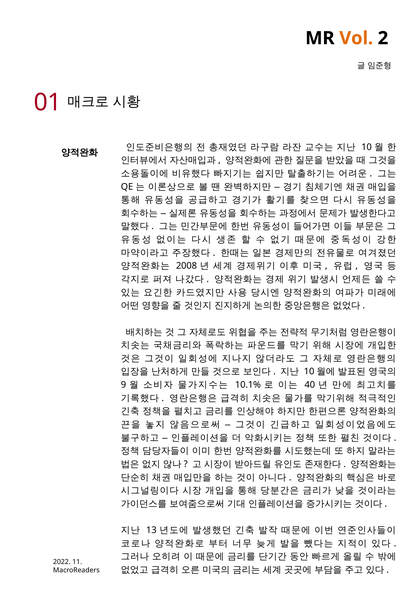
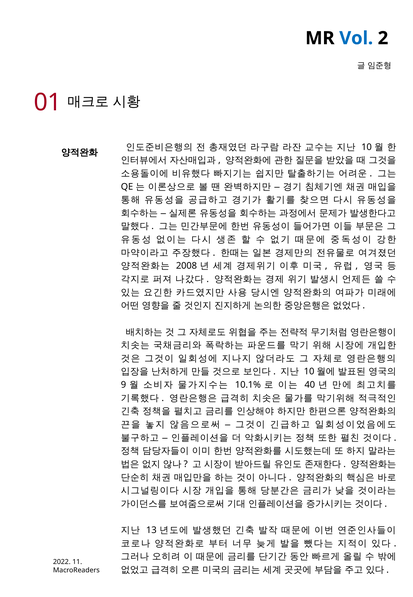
Vol colour: orange -> blue
